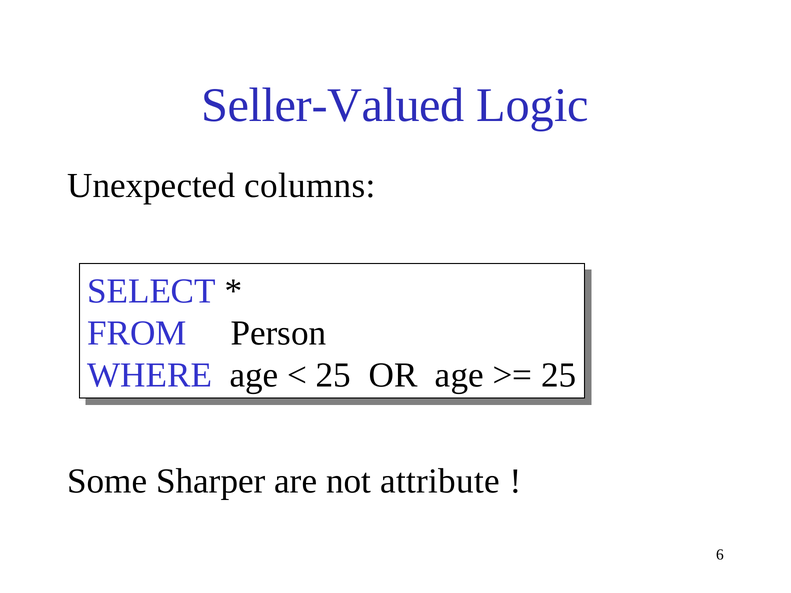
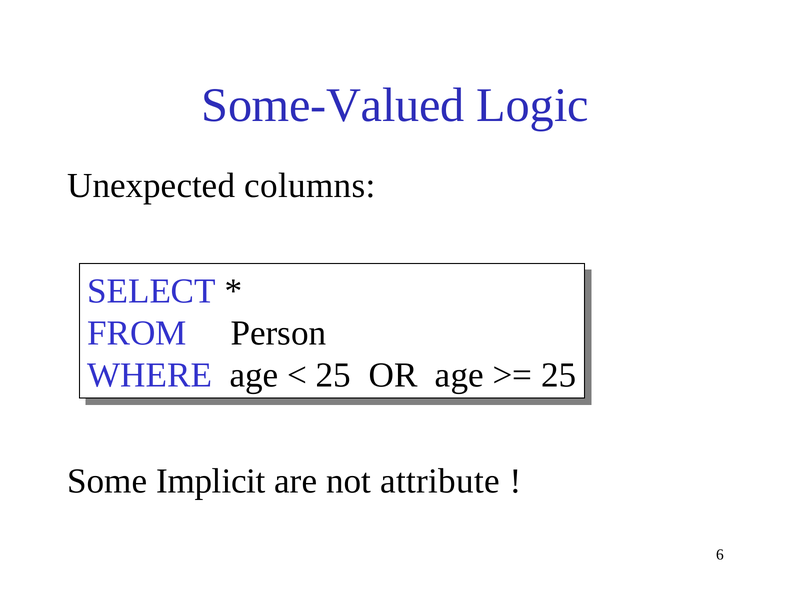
Seller-Valued: Seller-Valued -> Some-Valued
Sharper: Sharper -> Implicit
